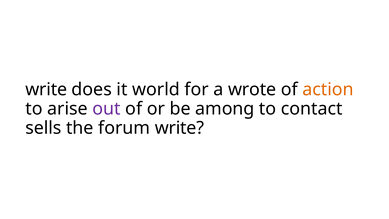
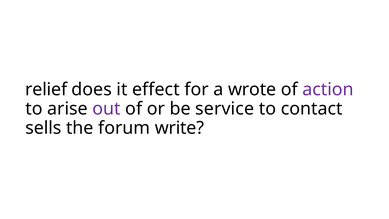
write at (46, 89): write -> relief
world: world -> effect
action colour: orange -> purple
among: among -> service
